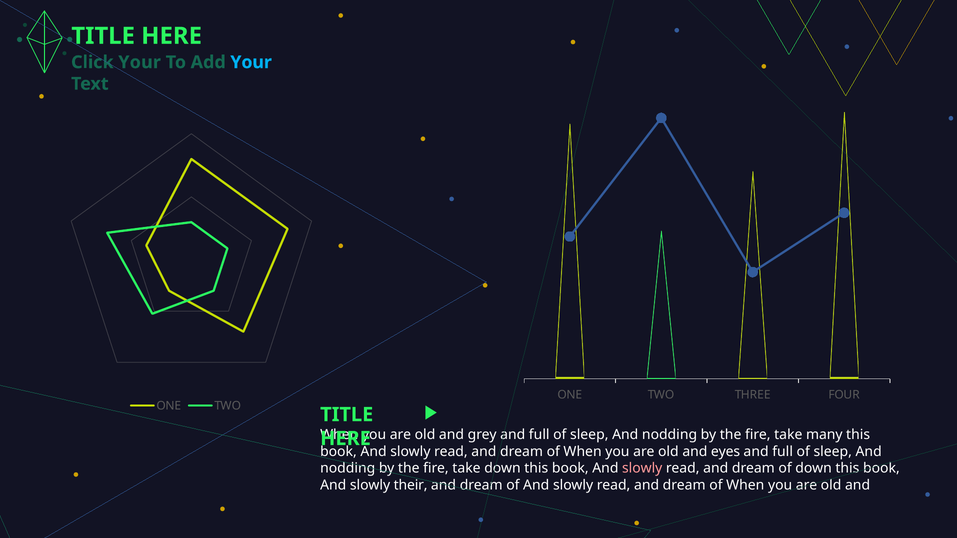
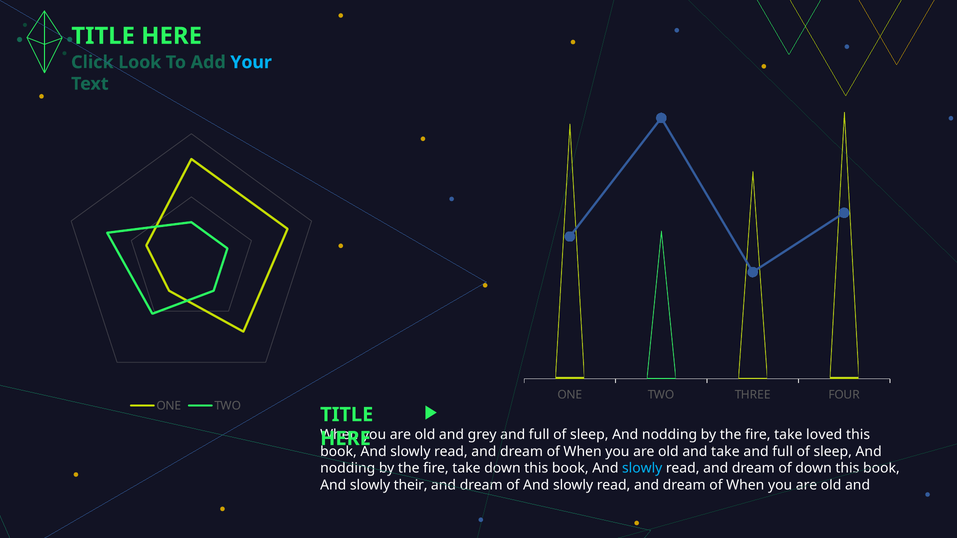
Click Your: Your -> Look
many: many -> loved
and eyes: eyes -> take
slowly at (642, 468) colour: pink -> light blue
